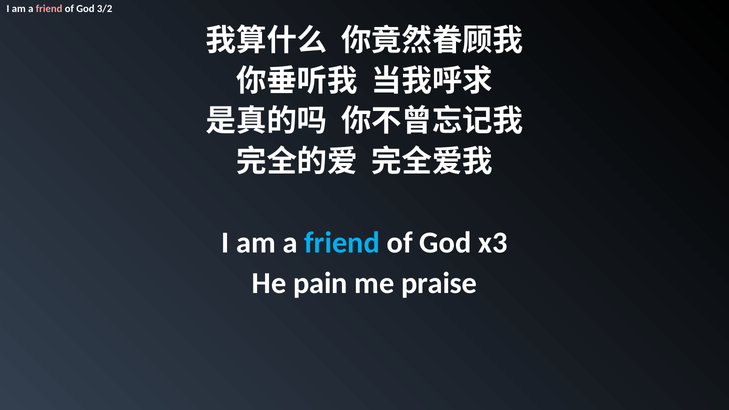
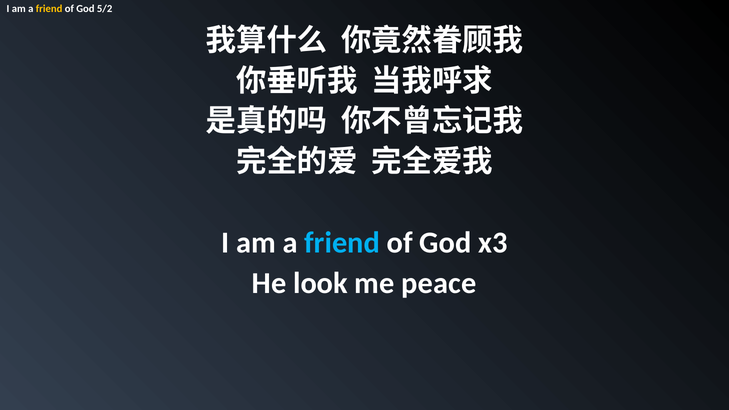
friend at (49, 9) colour: pink -> yellow
3/2: 3/2 -> 5/2
pain: pain -> look
praise: praise -> peace
